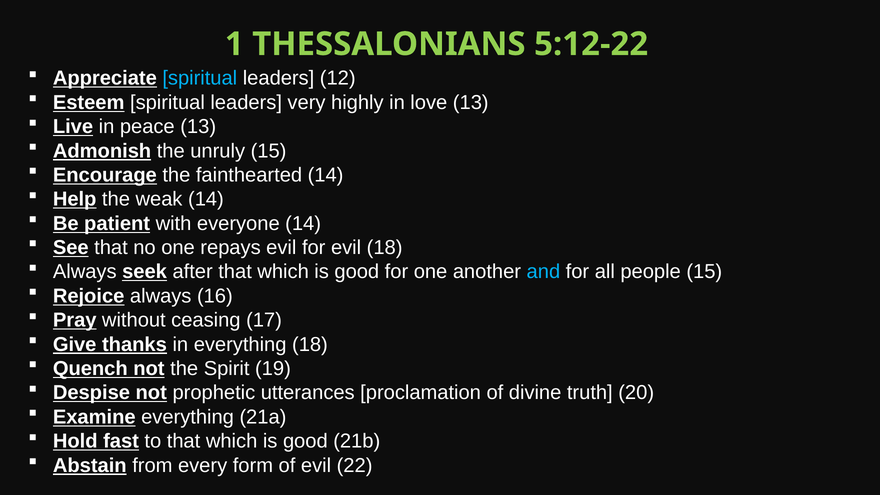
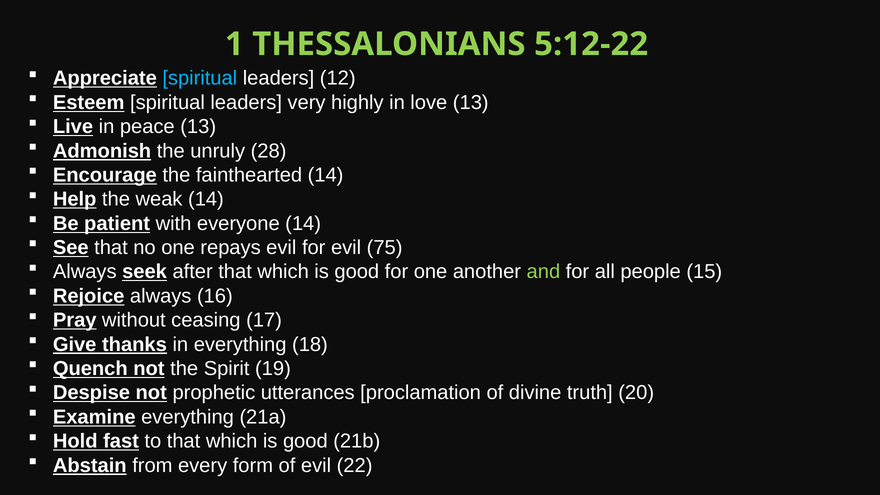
unruly 15: 15 -> 28
evil 18: 18 -> 75
and colour: light blue -> light green
